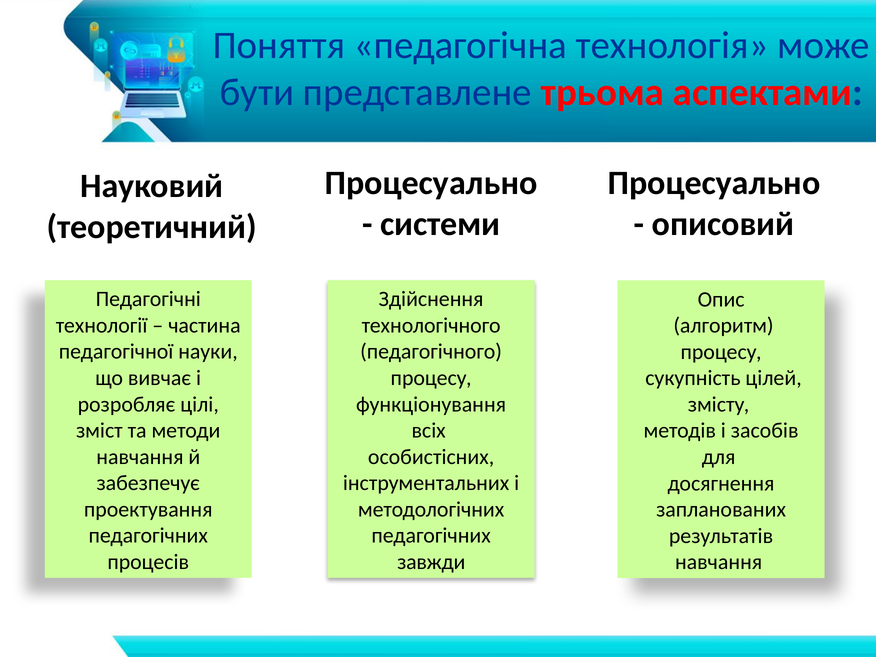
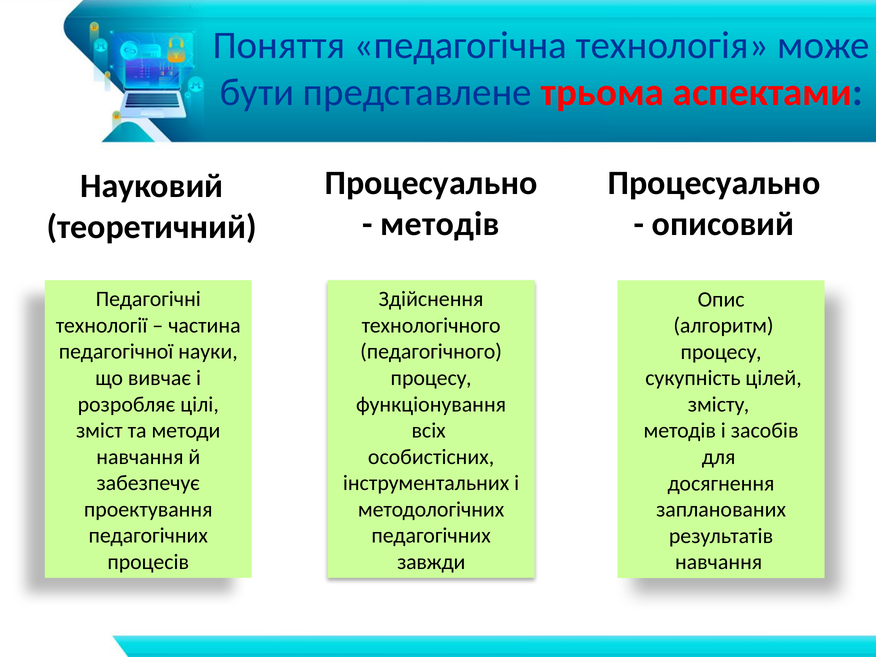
системи at (440, 224): системи -> методів
